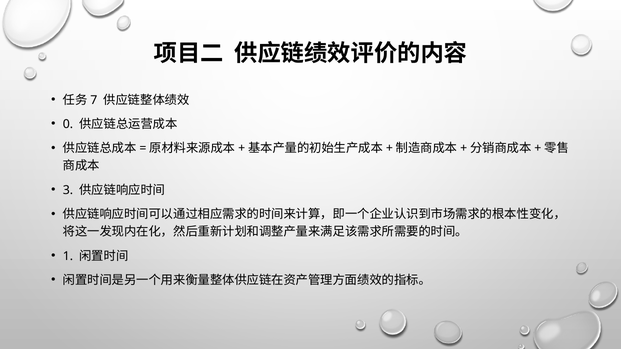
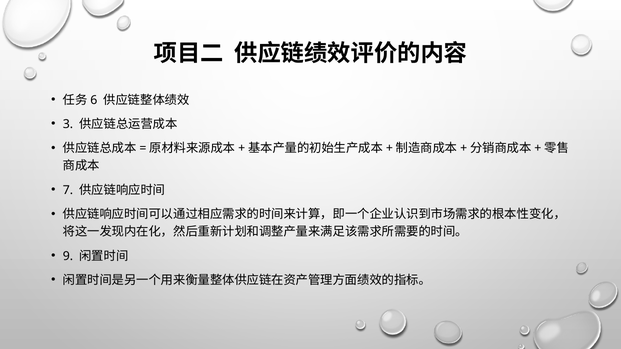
7: 7 -> 6
0: 0 -> 3
3: 3 -> 7
1: 1 -> 9
